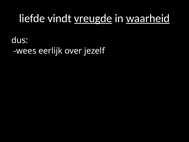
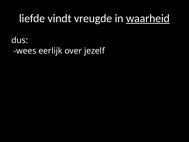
vreugde underline: present -> none
